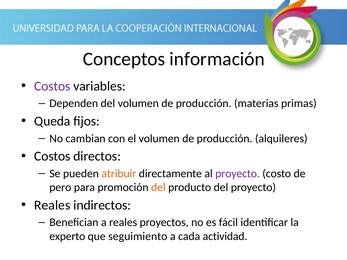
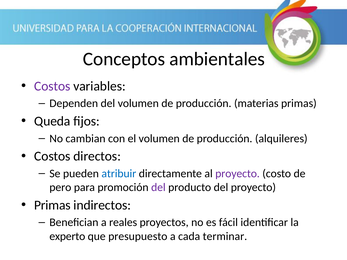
información: información -> ambientales
atribuir colour: orange -> blue
del at (158, 188) colour: orange -> purple
Reales at (52, 205): Reales -> Primas
seguimiento: seguimiento -> presupuesto
actividad: actividad -> terminar
